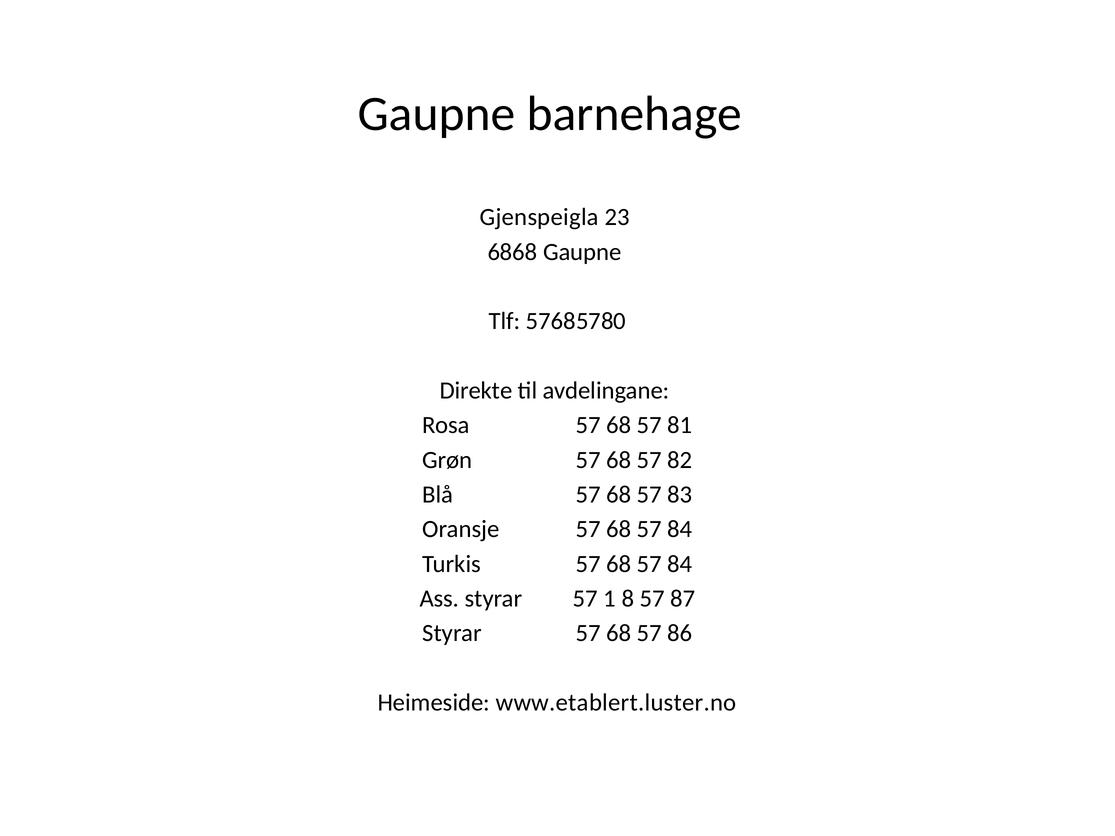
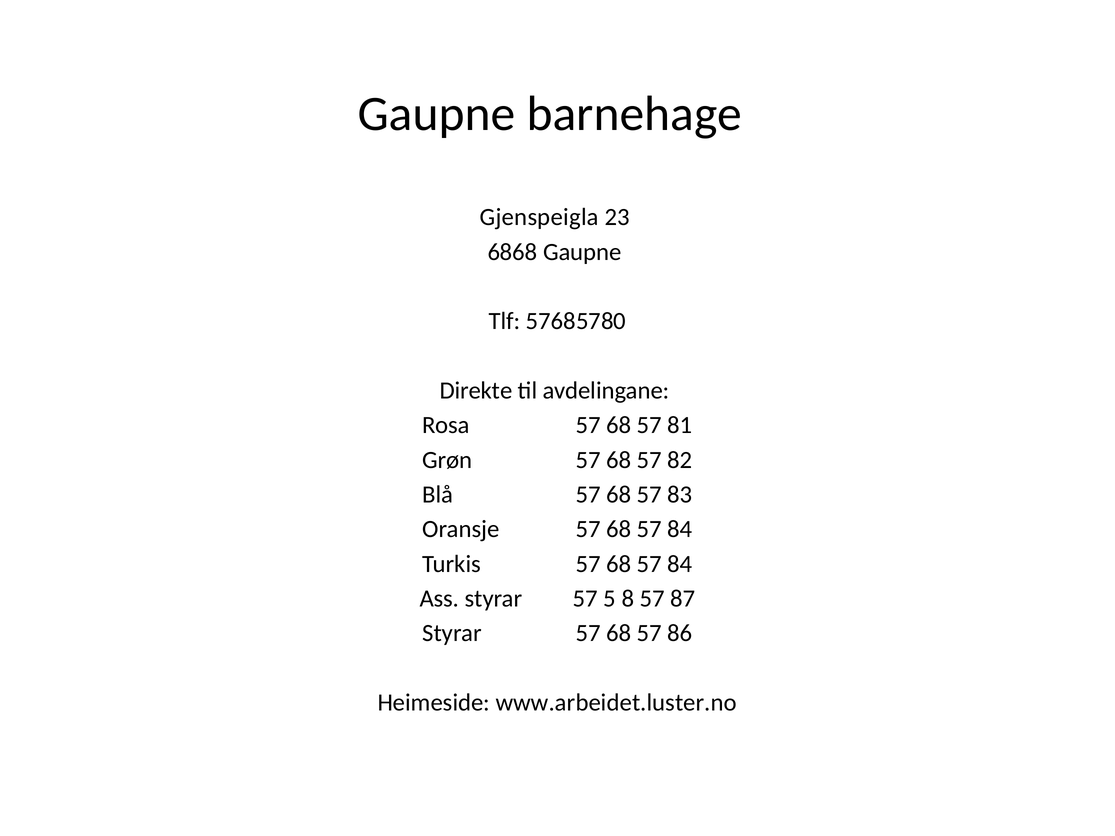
1: 1 -> 5
www.etablert.luster.no: www.etablert.luster.no -> www.arbeidet.luster.no
